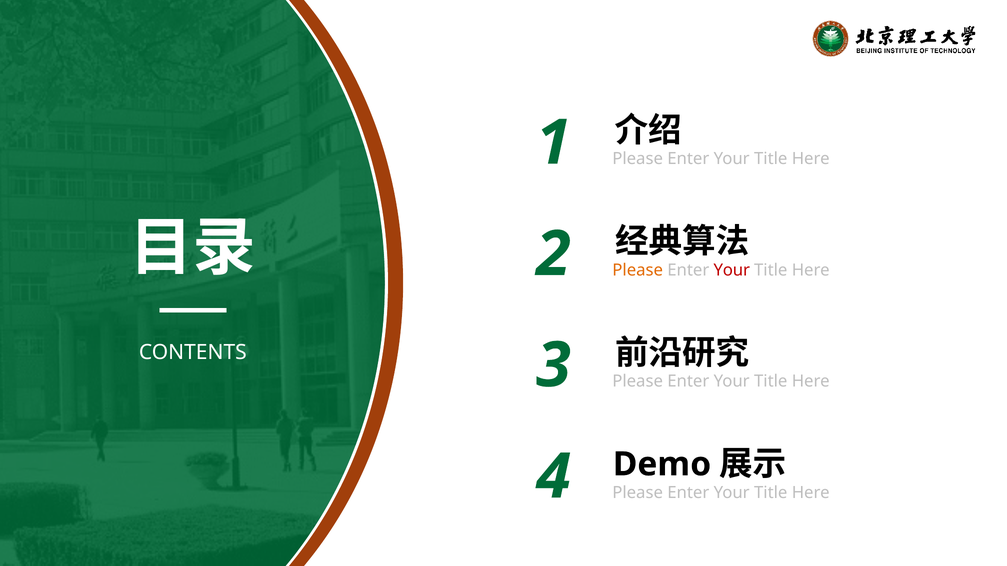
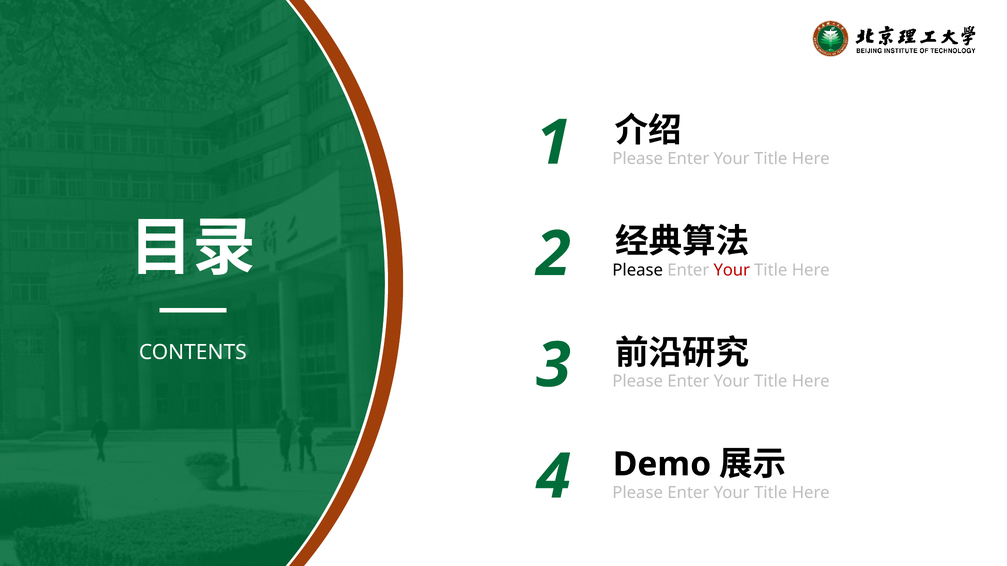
Please at (638, 270) colour: orange -> black
